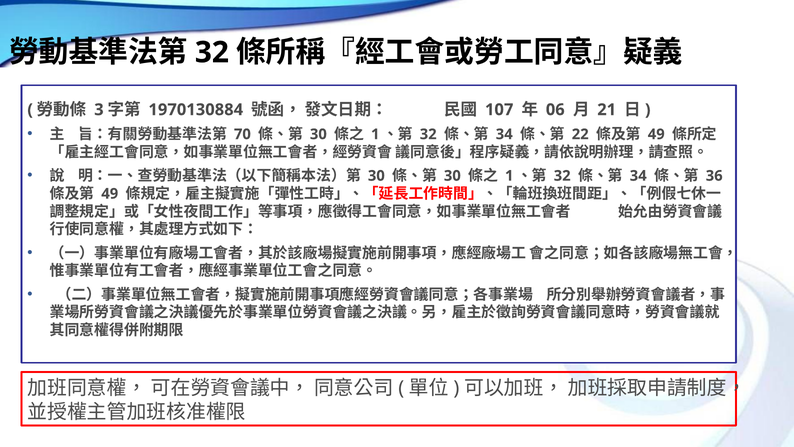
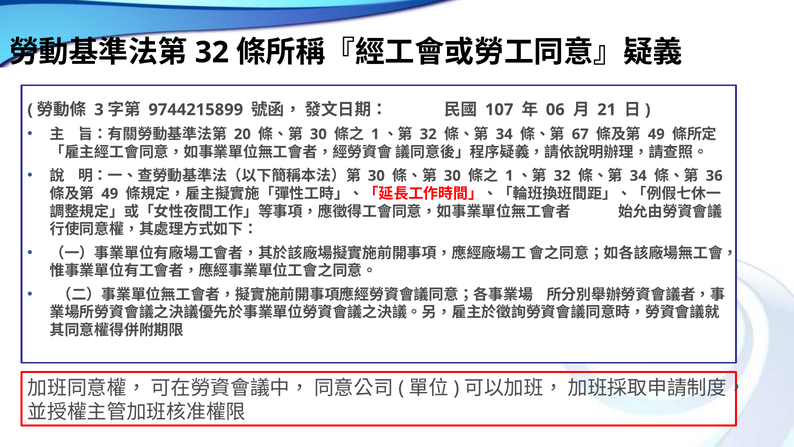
1970130884: 1970130884 -> 9744215899
70: 70 -> 20
22: 22 -> 67
